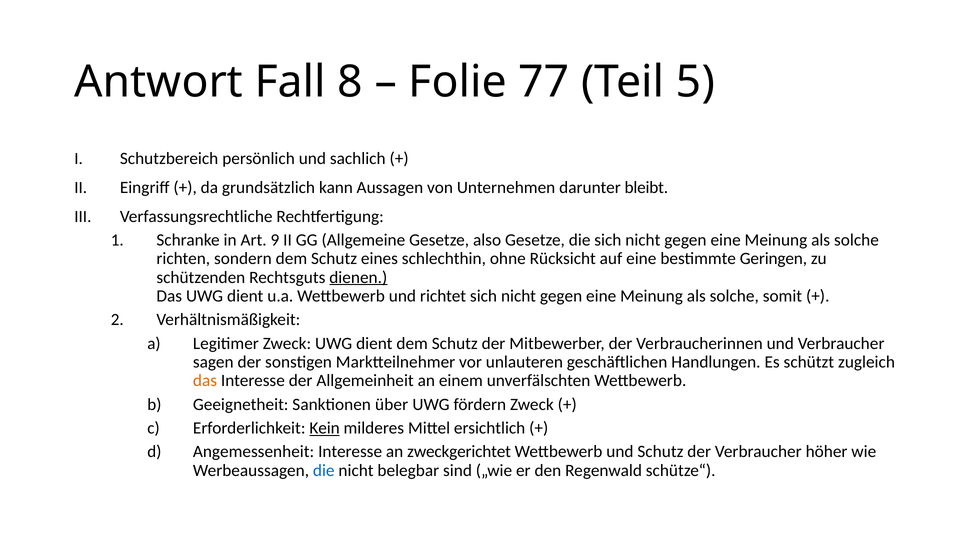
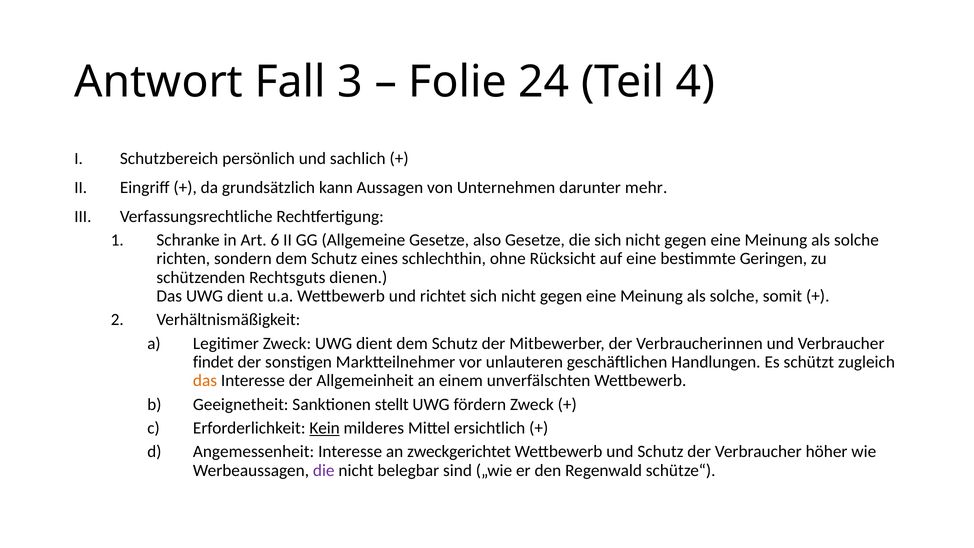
8: 8 -> 3
77: 77 -> 24
5: 5 -> 4
bleibt: bleibt -> mehr
9: 9 -> 6
dienen underline: present -> none
sagen: sagen -> findet
über: über -> stellt
die at (324, 470) colour: blue -> purple
